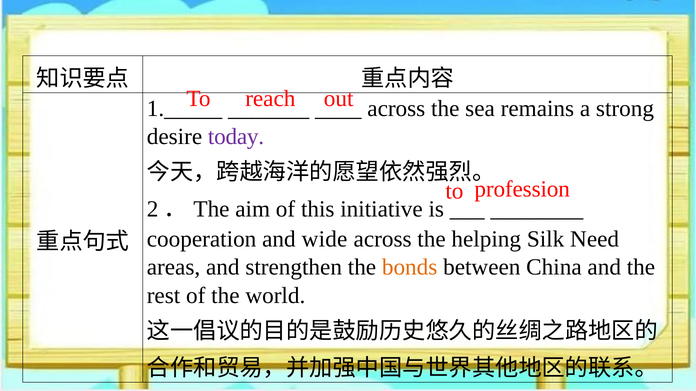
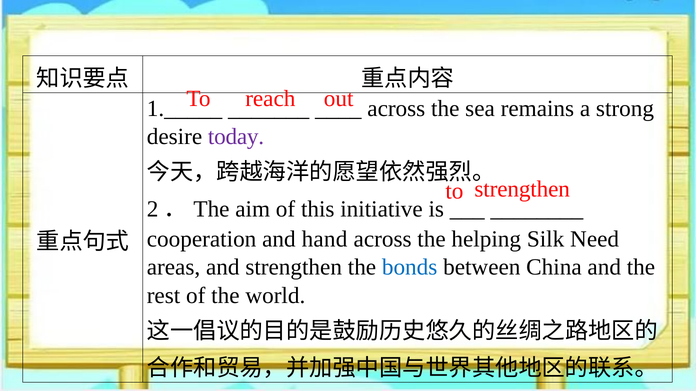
to profession: profession -> strengthen
wide: wide -> hand
bonds colour: orange -> blue
